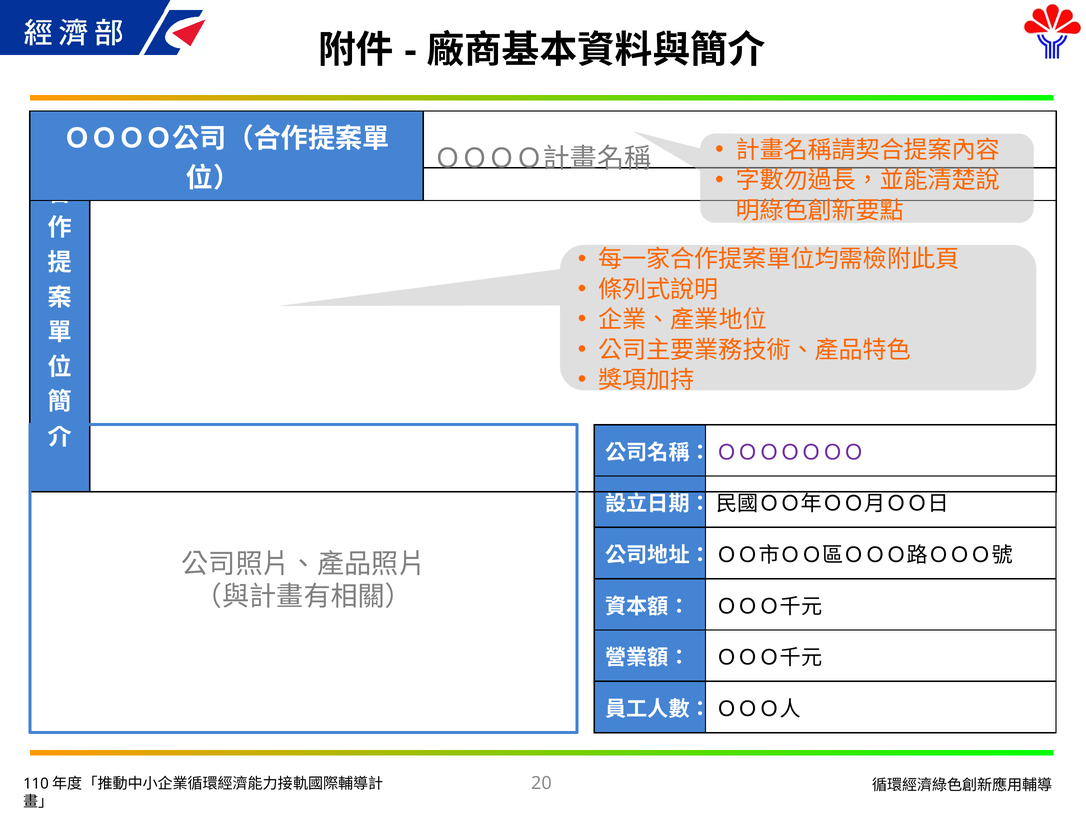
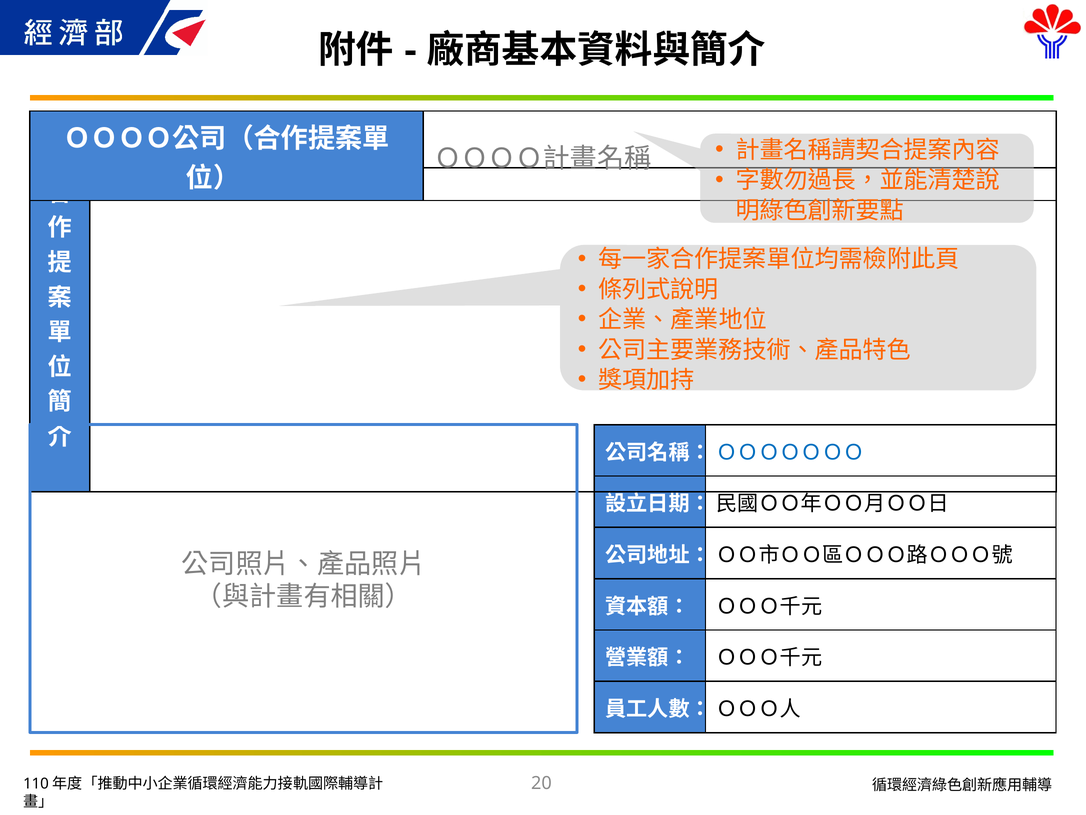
ＯＯＯＯＯＯＯ colour: purple -> blue
